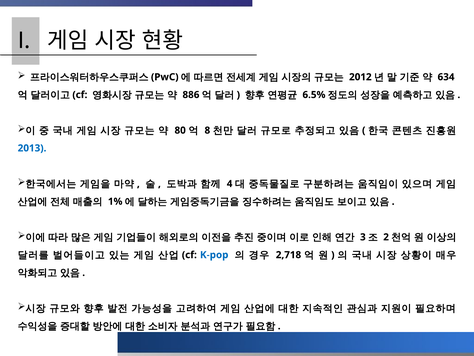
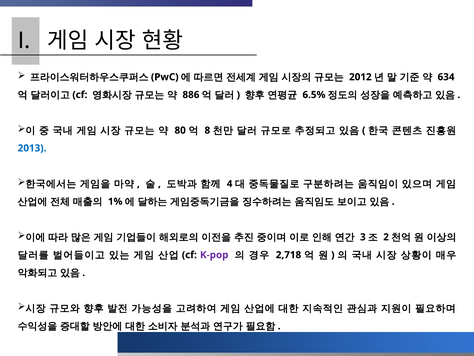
K-pop colour: blue -> purple
